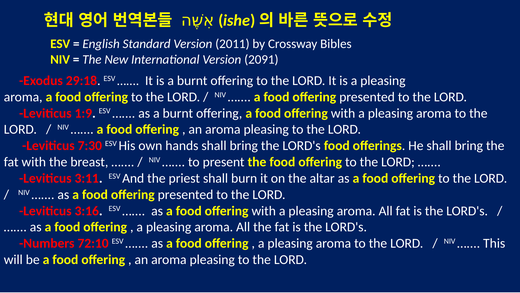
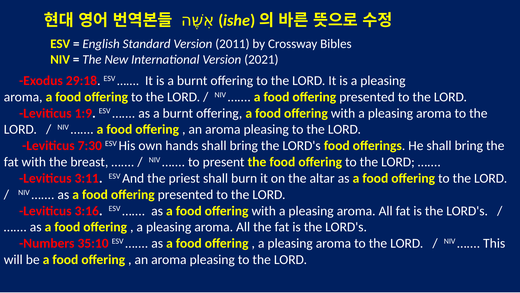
2091: 2091 -> 2021
72:10: 72:10 -> 35:10
